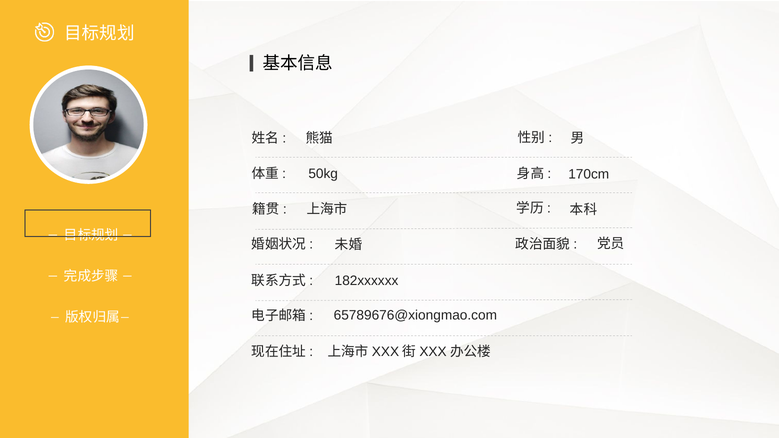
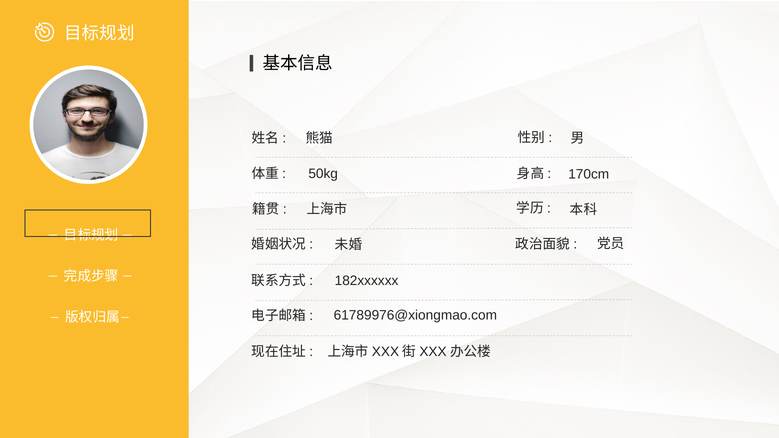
65789676@xiongmao.com: 65789676@xiongmao.com -> 61789976@xiongmao.com
